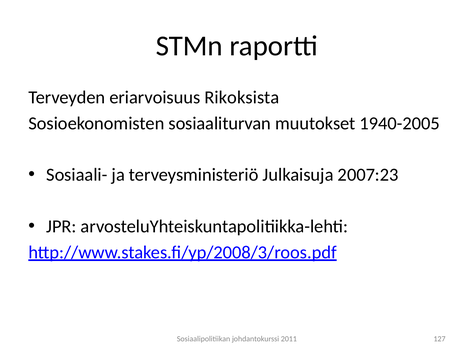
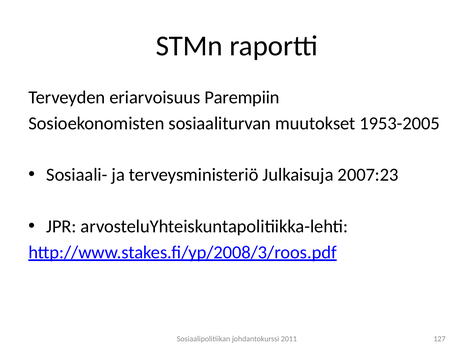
Rikoksista: Rikoksista -> Parempiin
1940-2005: 1940-2005 -> 1953-2005
